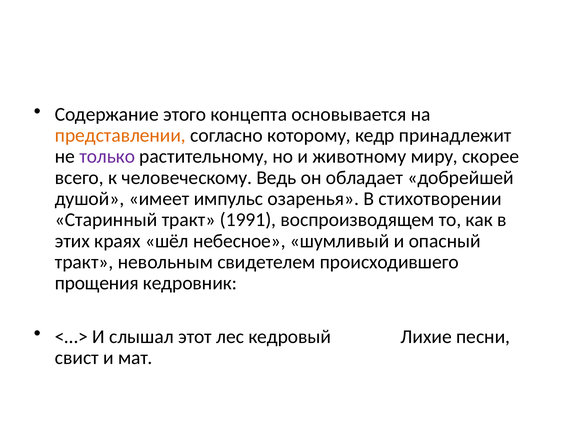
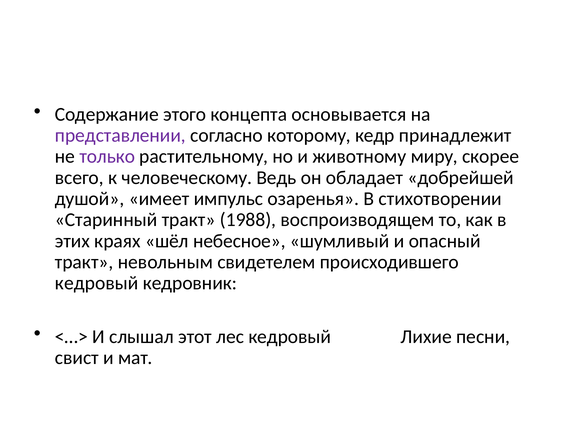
представлении colour: orange -> purple
1991: 1991 -> 1988
прощения at (97, 283): прощения -> кедровый
